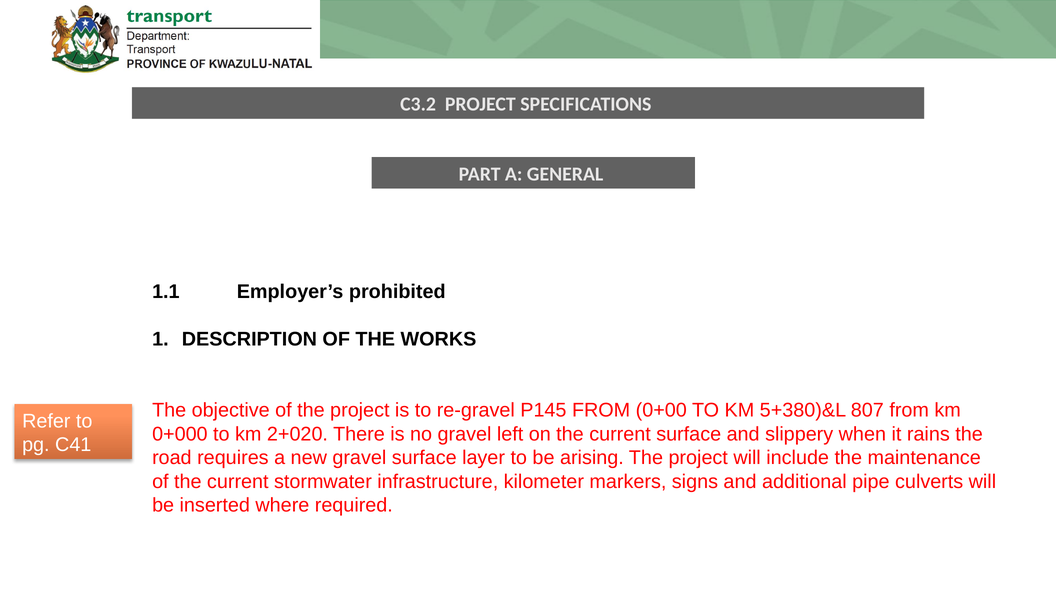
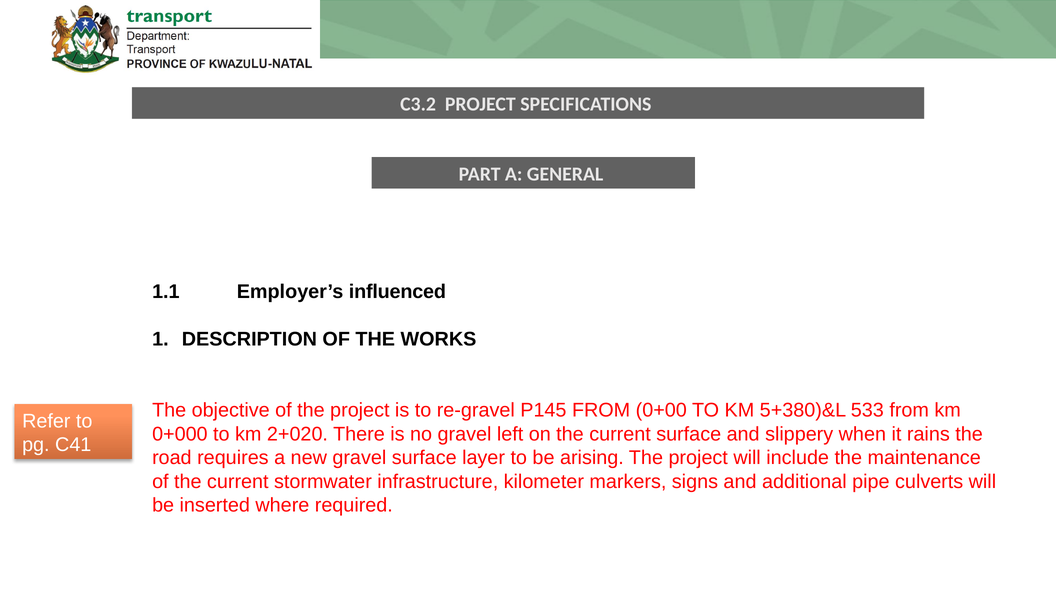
prohibited: prohibited -> influenced
807: 807 -> 533
